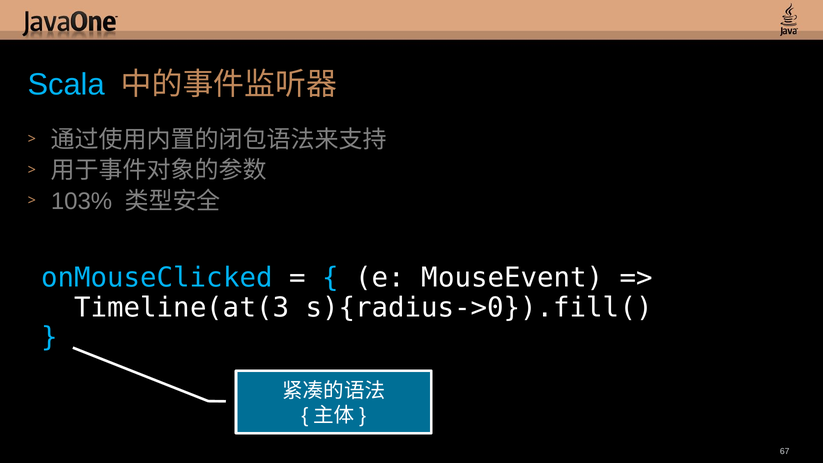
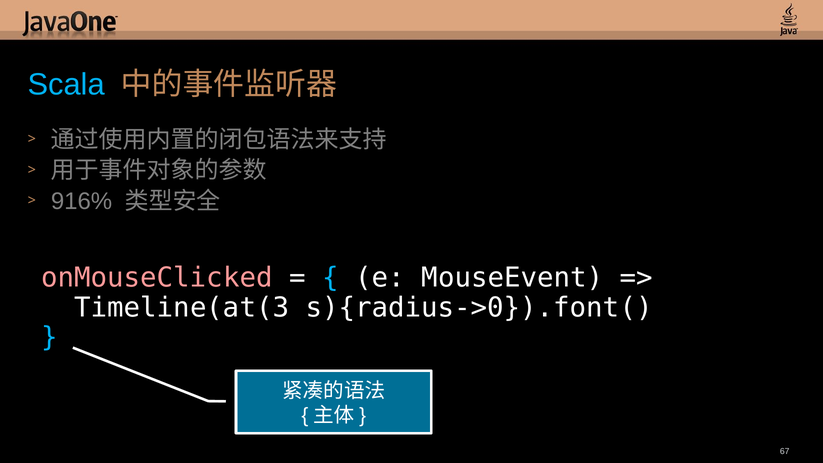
103%: 103% -> 916%
onMouseClicked colour: light blue -> pink
s){radius->0}).fill(: s){radius->0}).fill( -> s){radius->0}).font(
